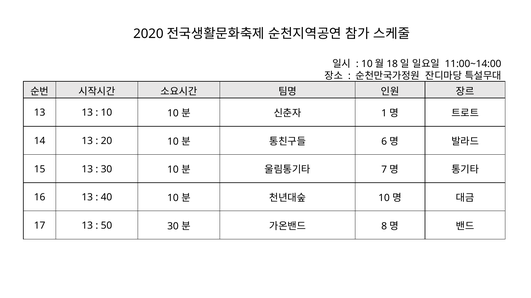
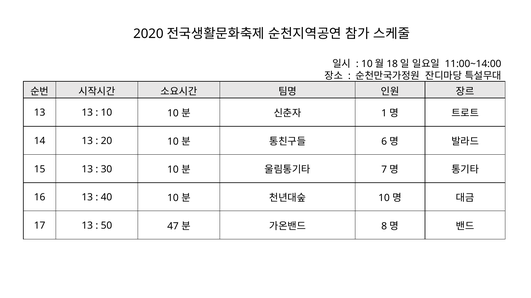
50 30: 30 -> 47
